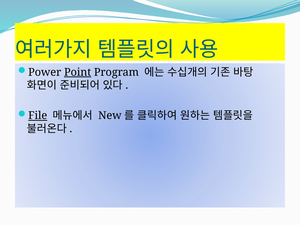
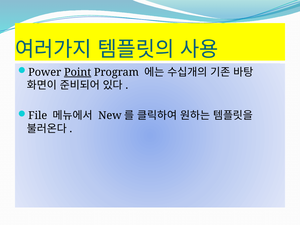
File underline: present -> none
